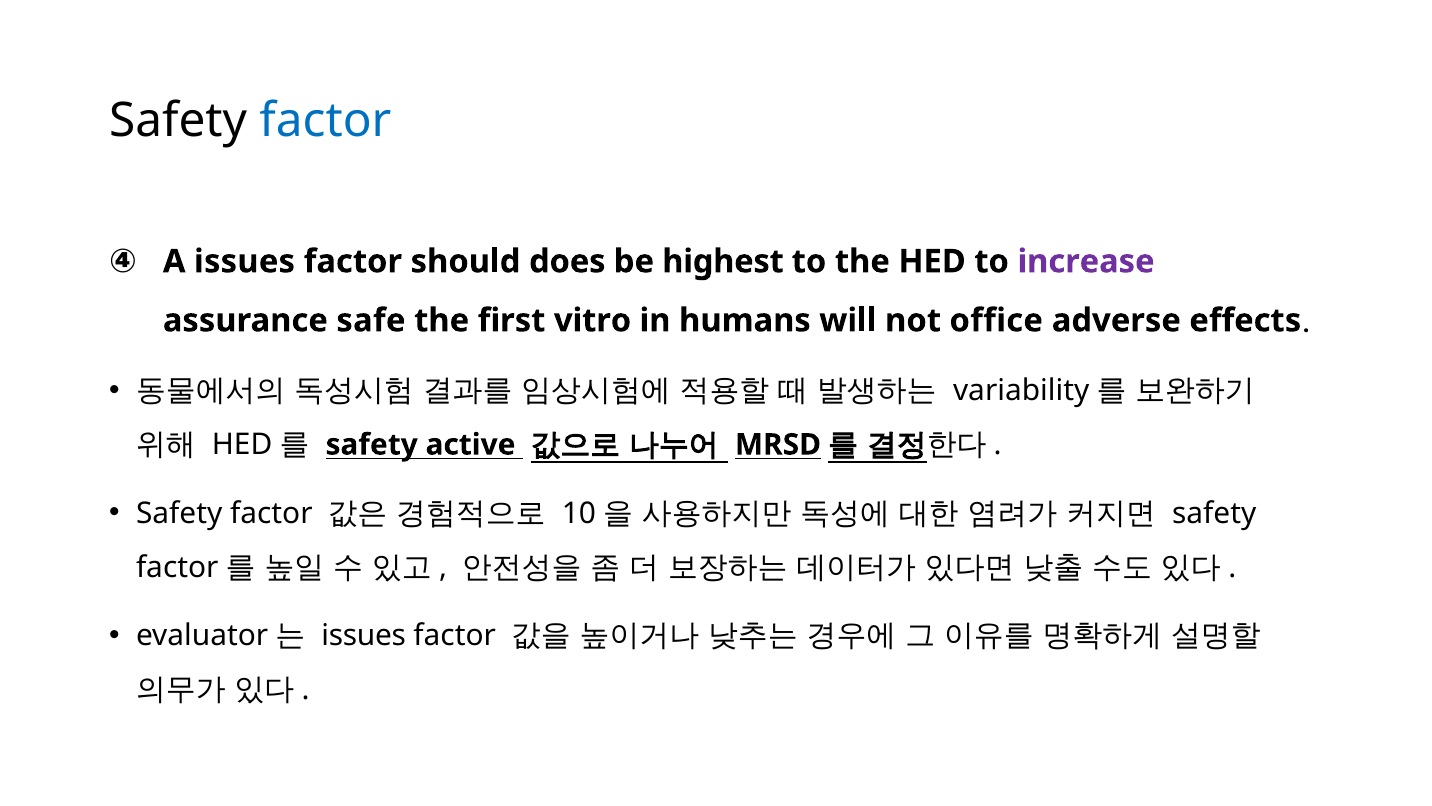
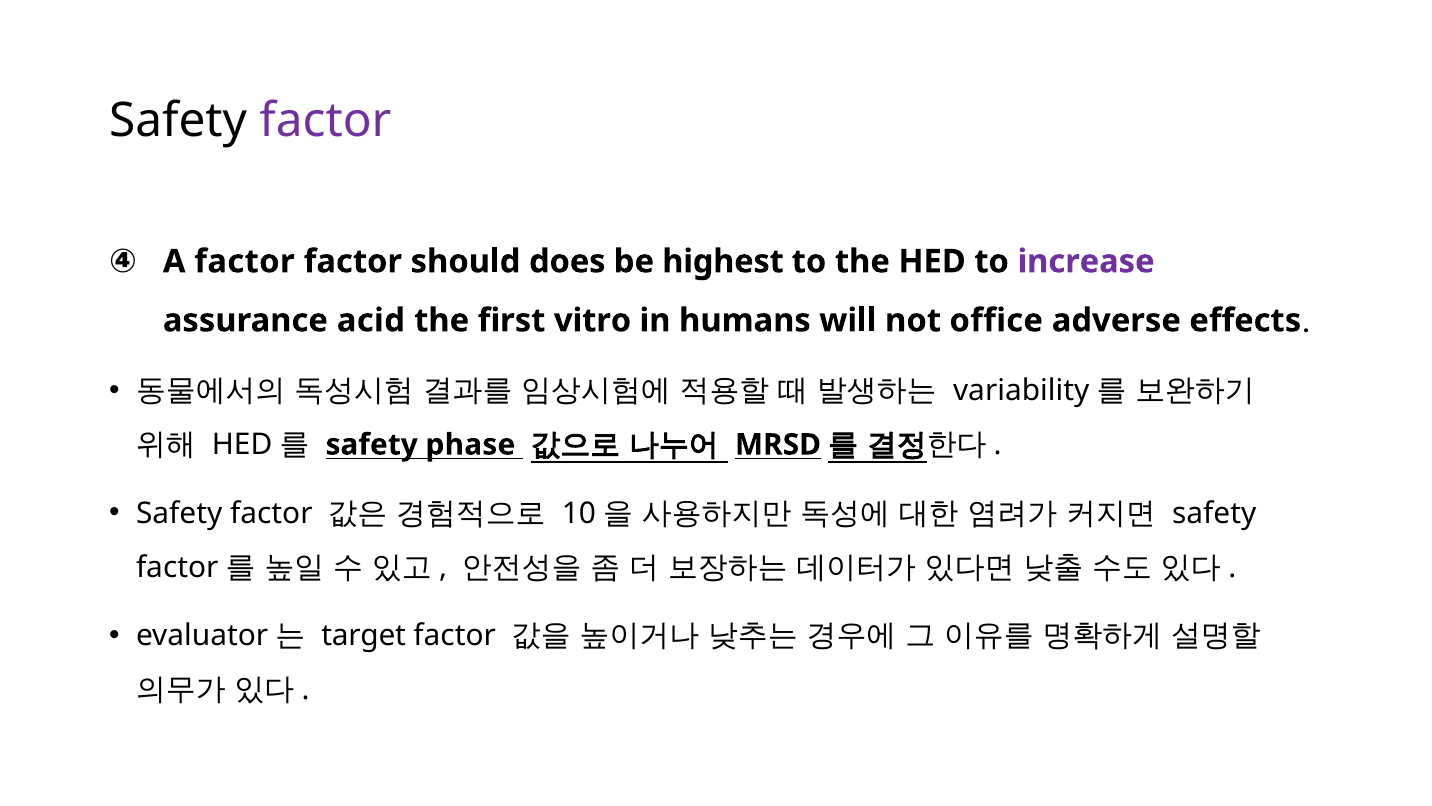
factor at (325, 120) colour: blue -> purple
A issues: issues -> factor
safe: safe -> acid
active: active -> phase
issues at (364, 636): issues -> target
